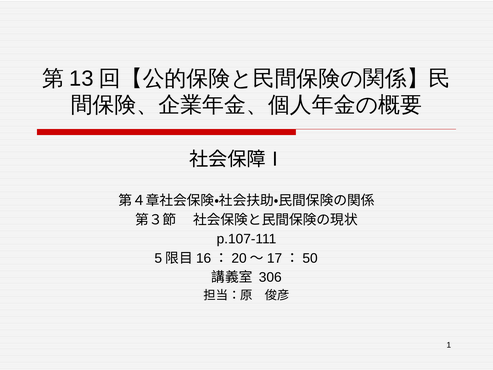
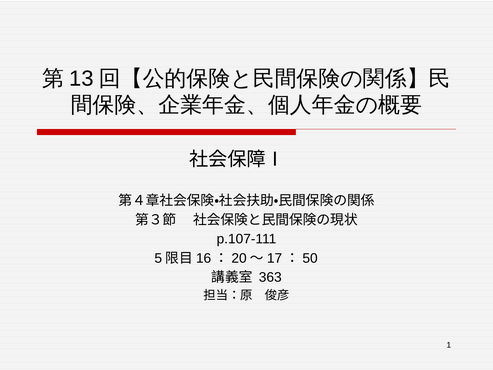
306: 306 -> 363
